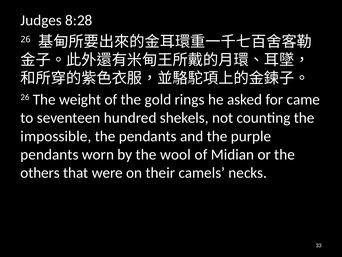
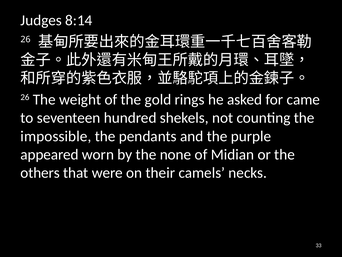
8:28: 8:28 -> 8:14
pendants at (49, 154): pendants -> appeared
wool: wool -> none
